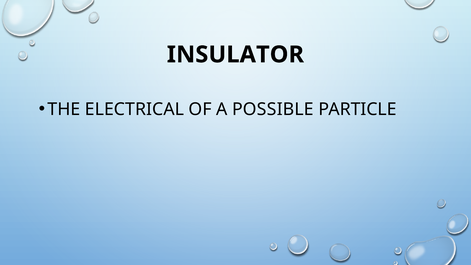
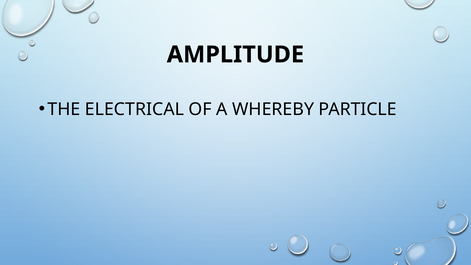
INSULATOR: INSULATOR -> AMPLITUDE
POSSIBLE: POSSIBLE -> WHEREBY
